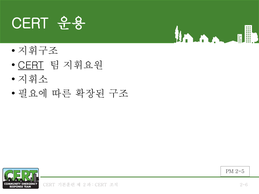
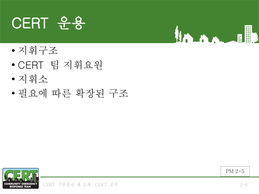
CERT at (31, 65) underline: present -> none
